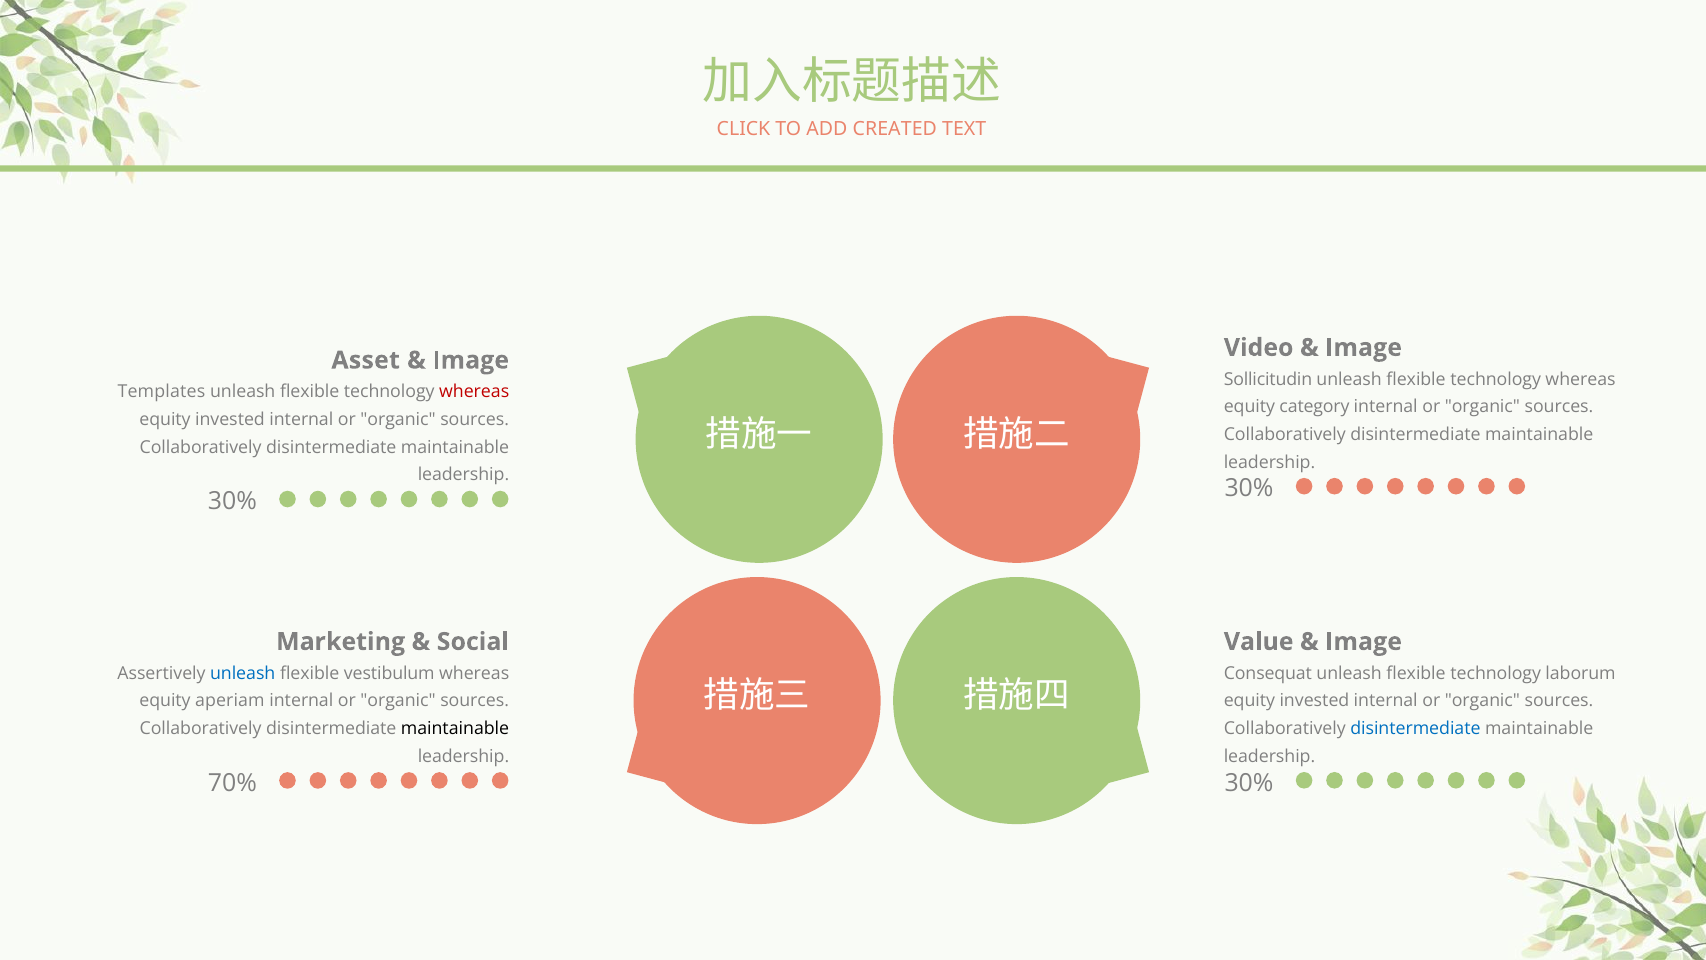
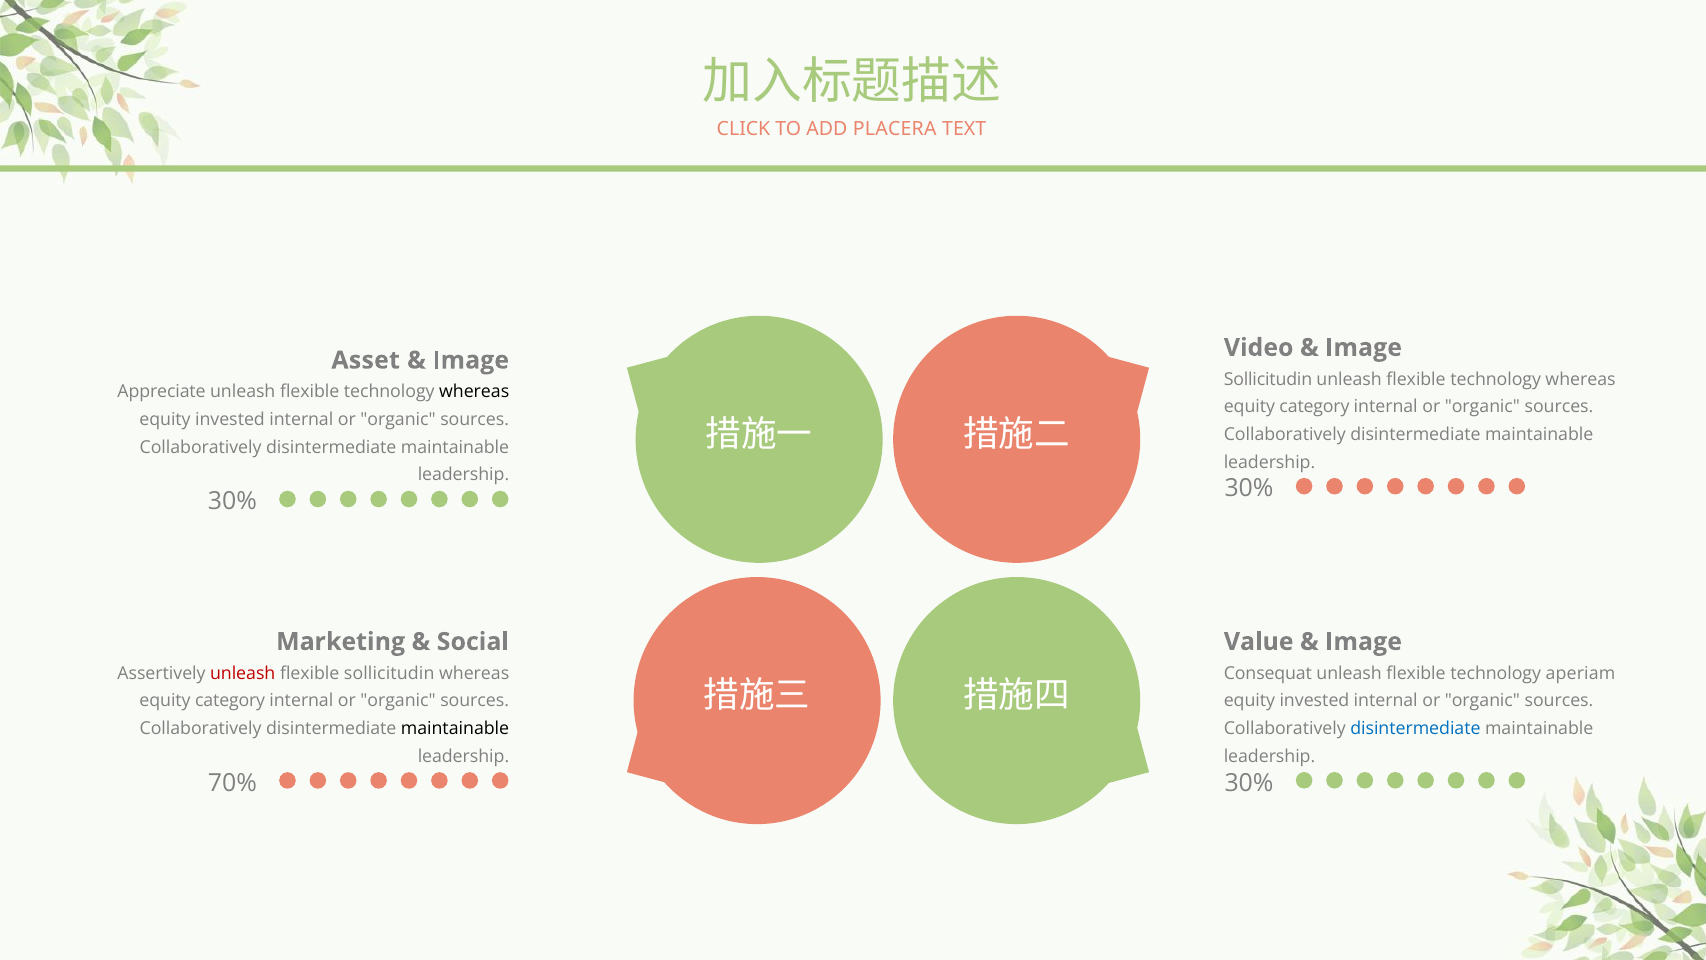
CREATED: CREATED -> PLACERA
Templates: Templates -> Appreciate
whereas at (474, 392) colour: red -> black
unleash at (243, 673) colour: blue -> red
flexible vestibulum: vestibulum -> sollicitudin
laborum: laborum -> aperiam
aperiam at (230, 701): aperiam -> category
